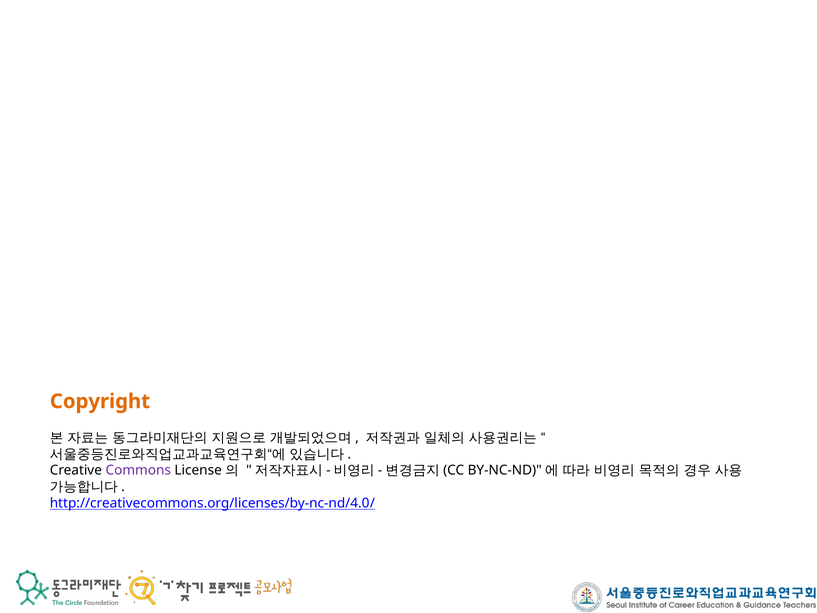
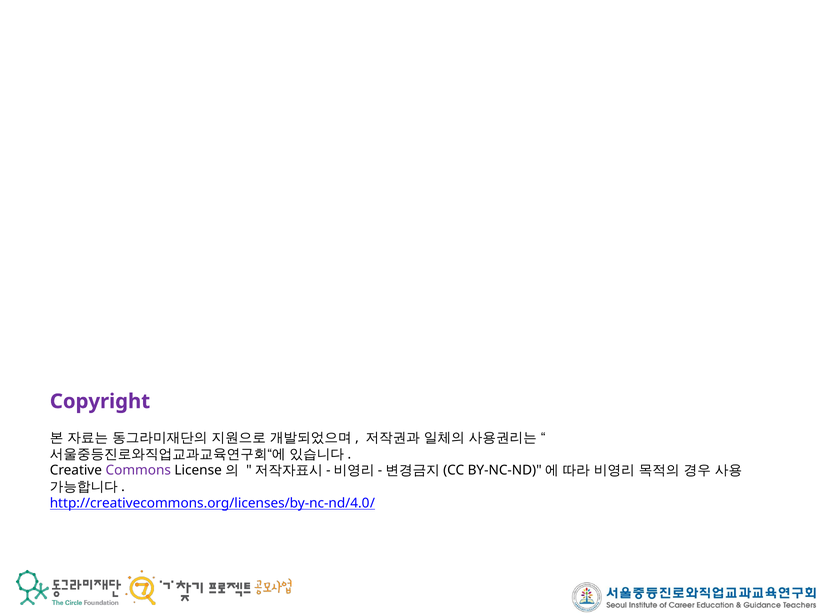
Copyright colour: orange -> purple
